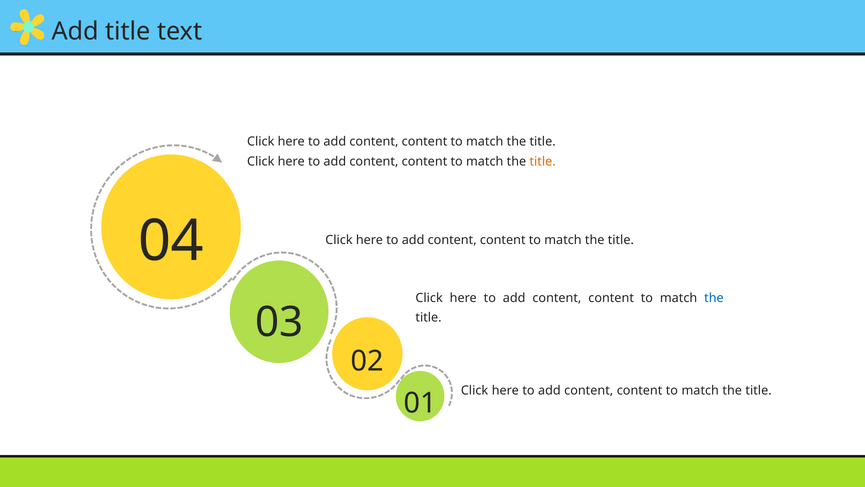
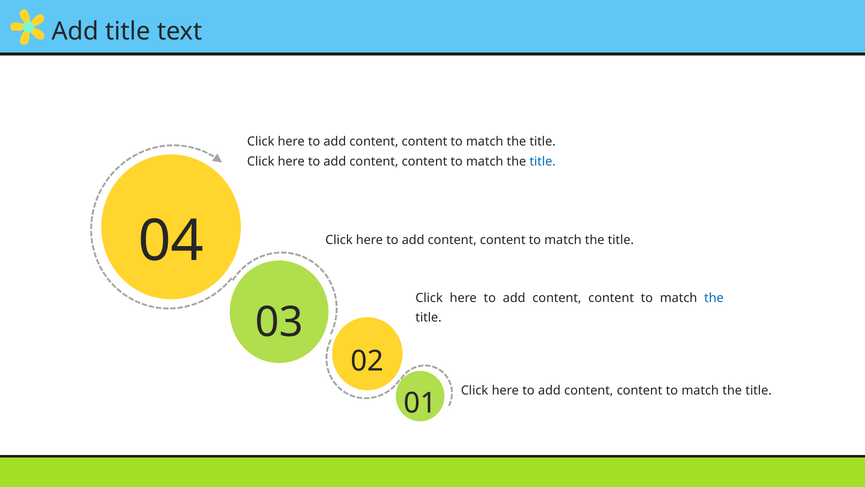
title at (543, 161) colour: orange -> blue
